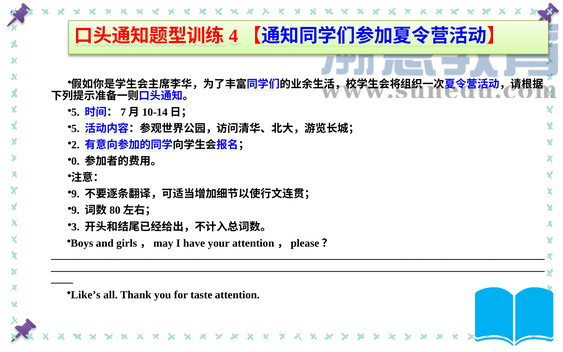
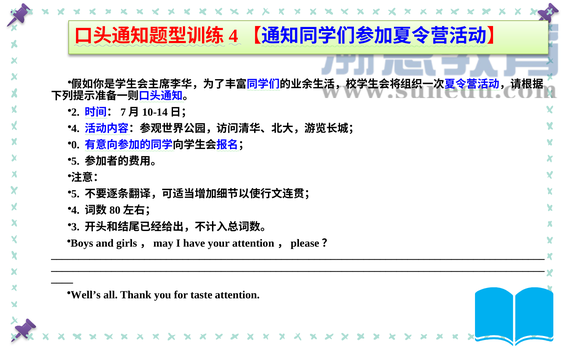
5 at (75, 112): 5 -> 2
5 at (75, 129): 5 -> 4
2: 2 -> 0
0 at (75, 161): 0 -> 5
9 at (75, 194): 9 -> 5
9 at (75, 210): 9 -> 4
Like’s: Like’s -> Well’s
